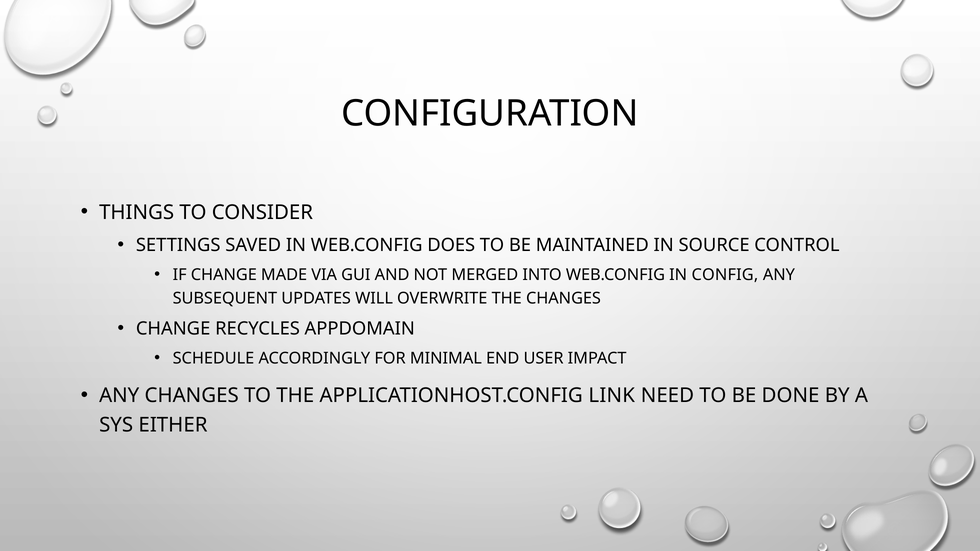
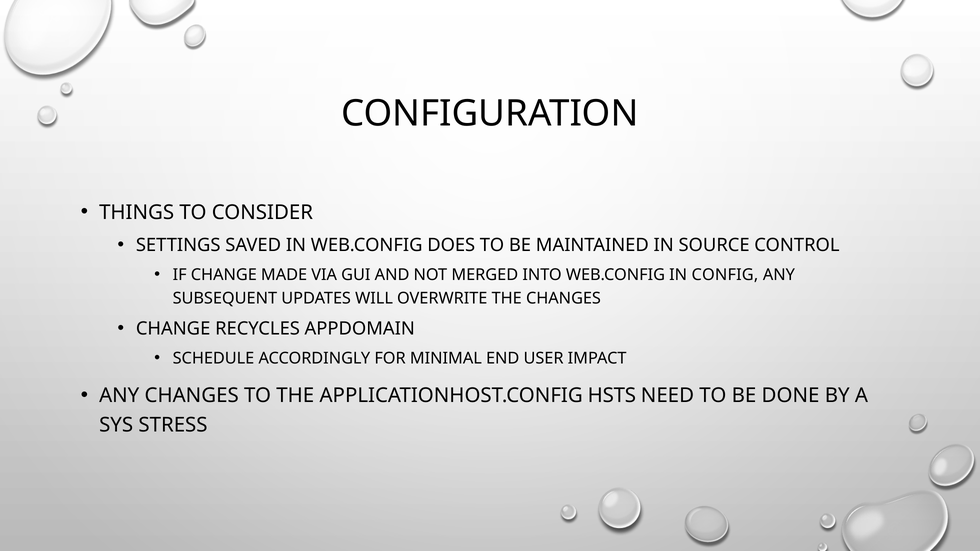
LINK: LINK -> HSTS
EITHER: EITHER -> STRESS
